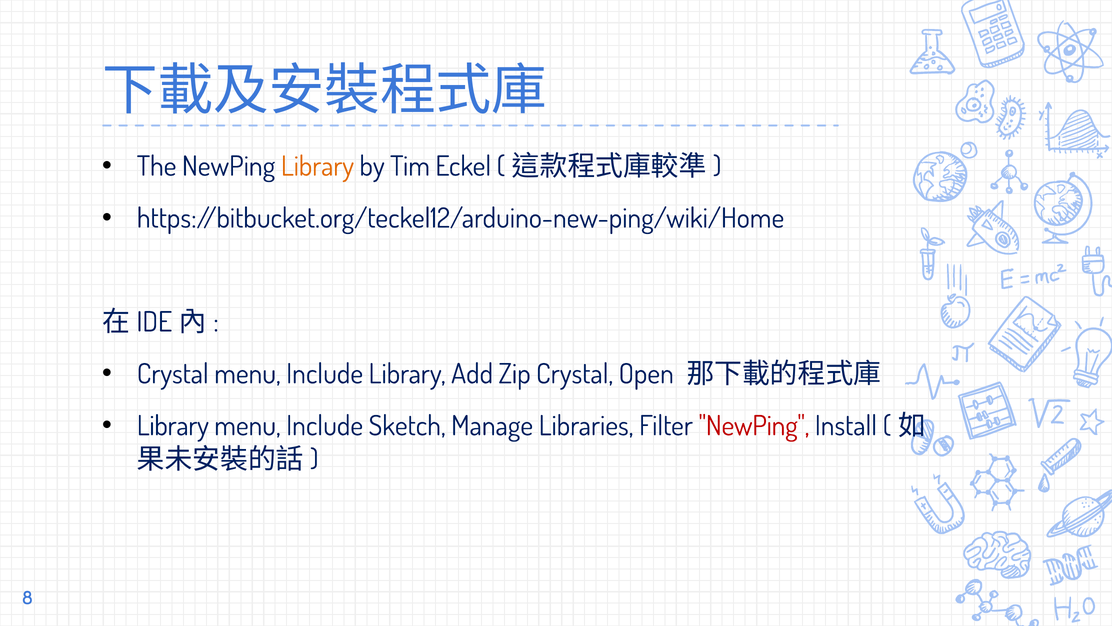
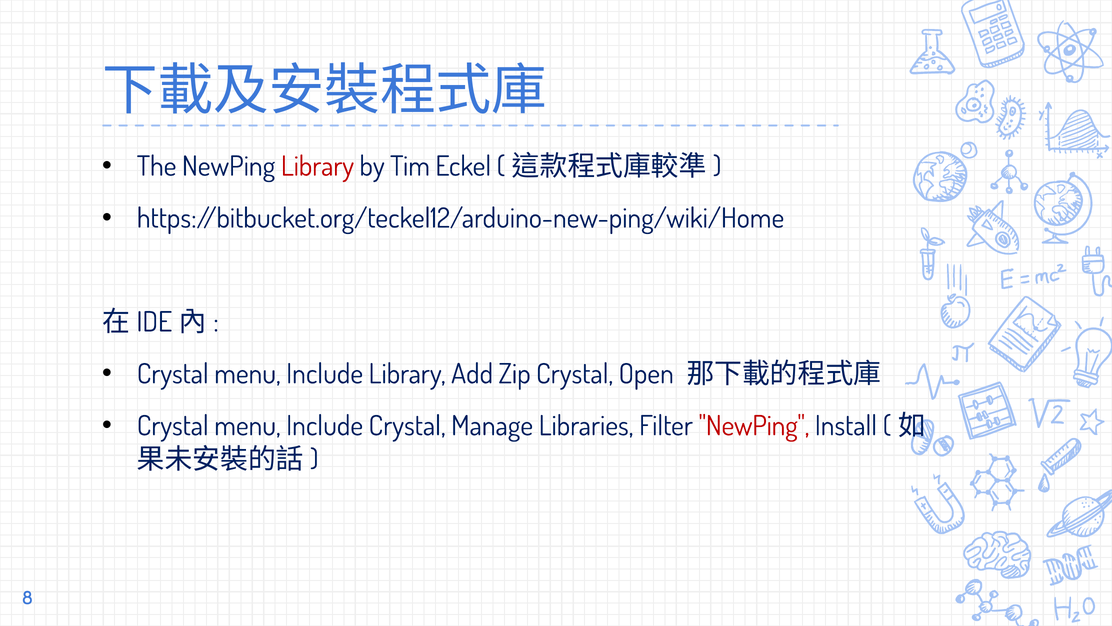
Library at (317, 166) colour: orange -> red
Library at (173, 426): Library -> Crystal
Include Sketch: Sketch -> Crystal
